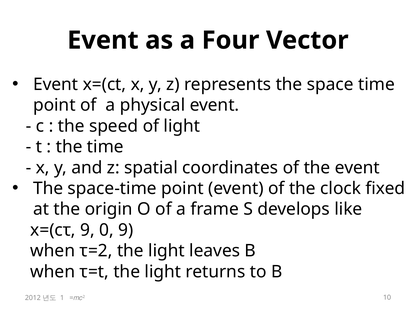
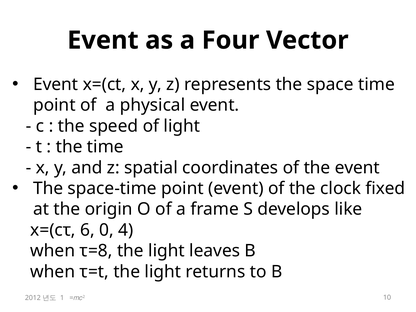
x=(cτ 9: 9 -> 6
0 9: 9 -> 4
τ=2: τ=2 -> τ=8
